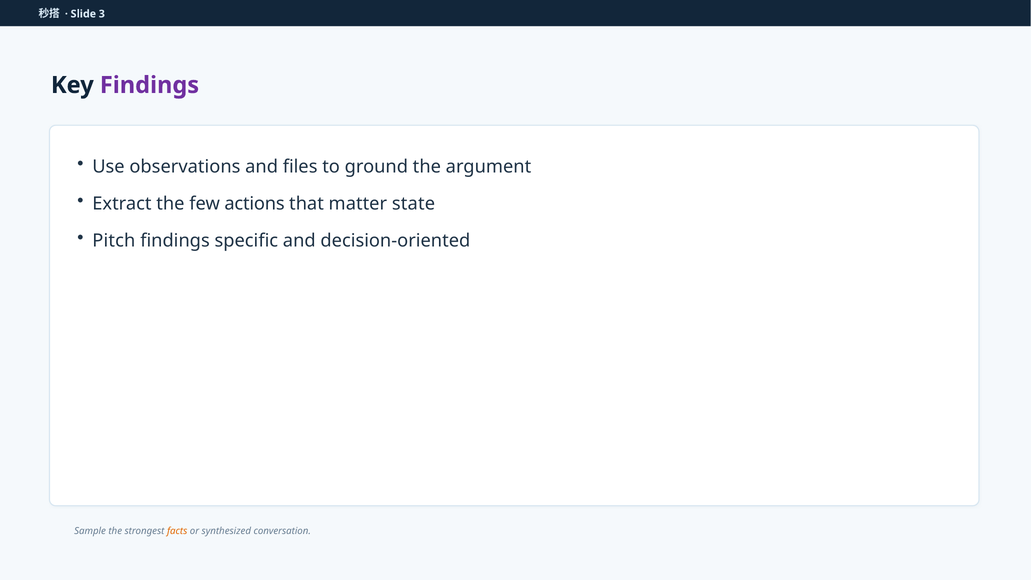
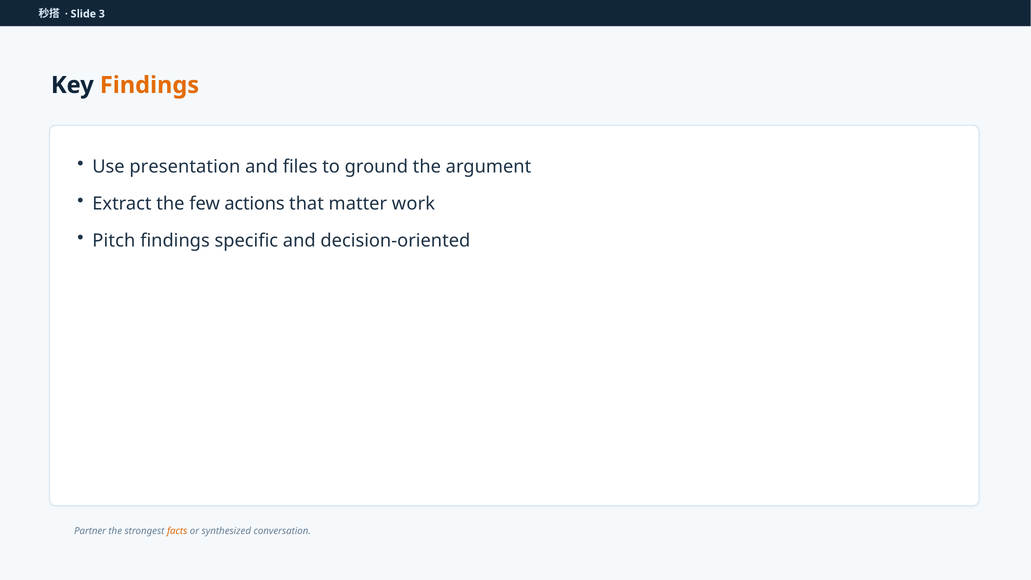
Findings at (149, 85) colour: purple -> orange
observations: observations -> presentation
state: state -> work
Sample: Sample -> Partner
